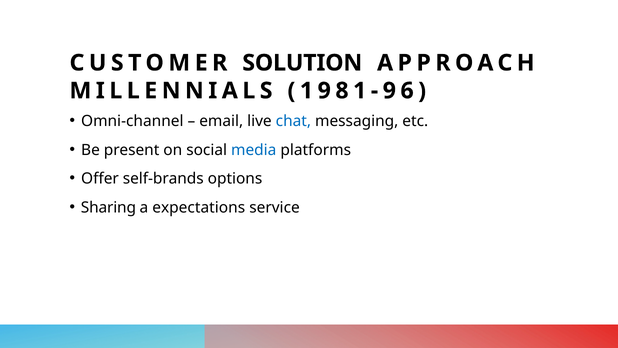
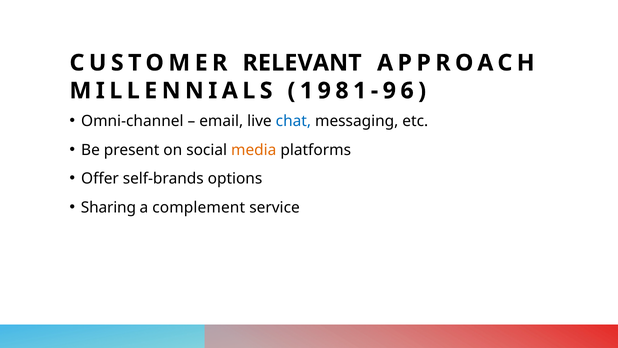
SOLUTION: SOLUTION -> RELEVANT
media colour: blue -> orange
expectations: expectations -> complement
